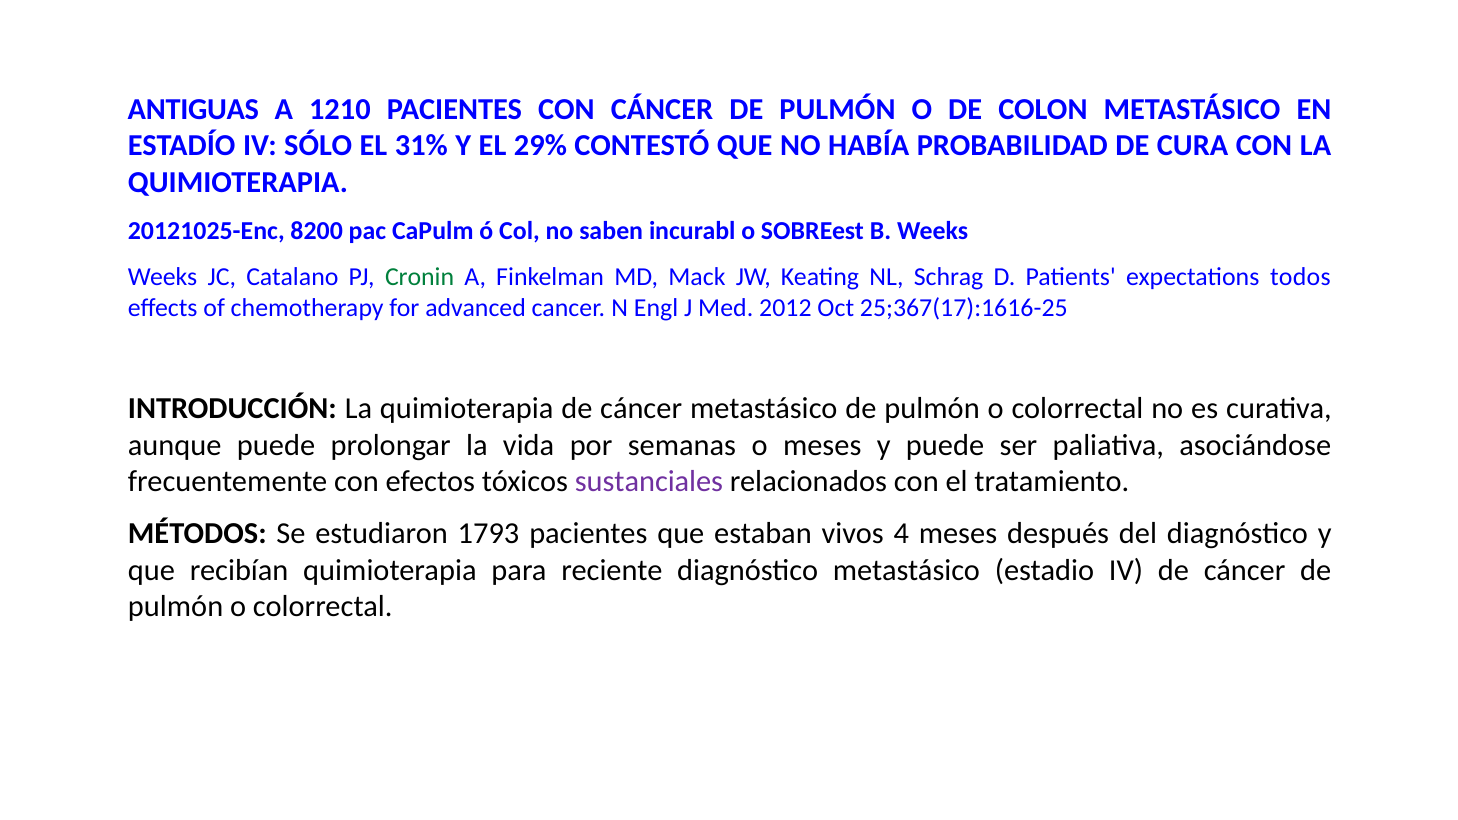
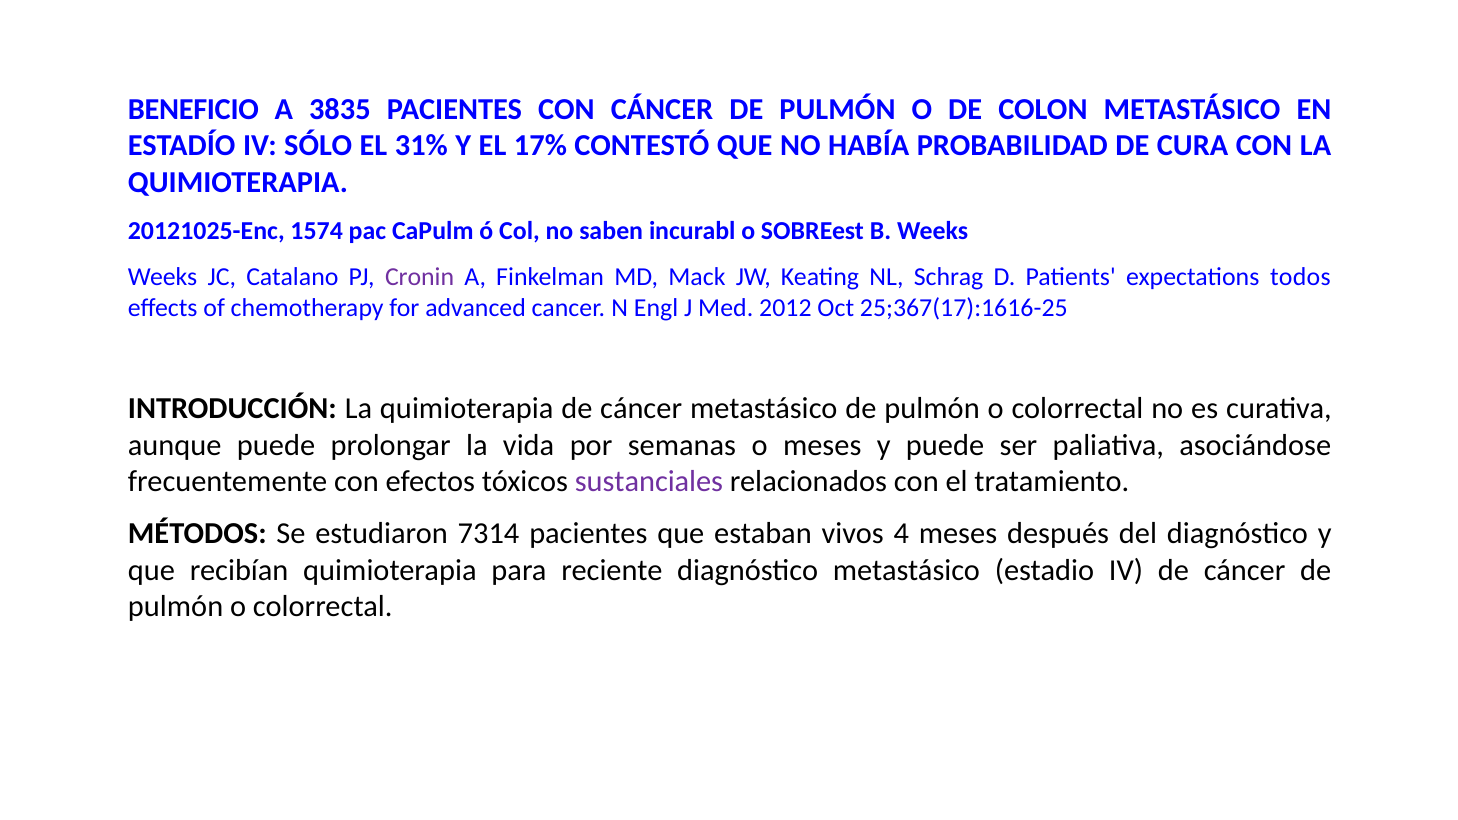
ANTIGUAS: ANTIGUAS -> BENEFICIO
1210: 1210 -> 3835
29%: 29% -> 17%
8200: 8200 -> 1574
Cronin colour: green -> purple
1793: 1793 -> 7314
